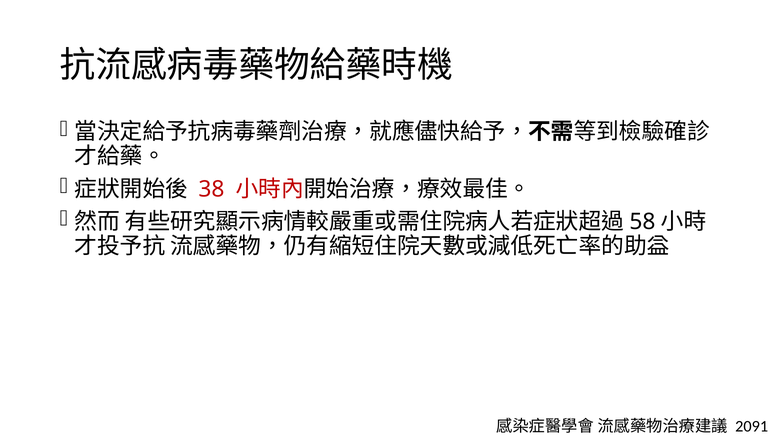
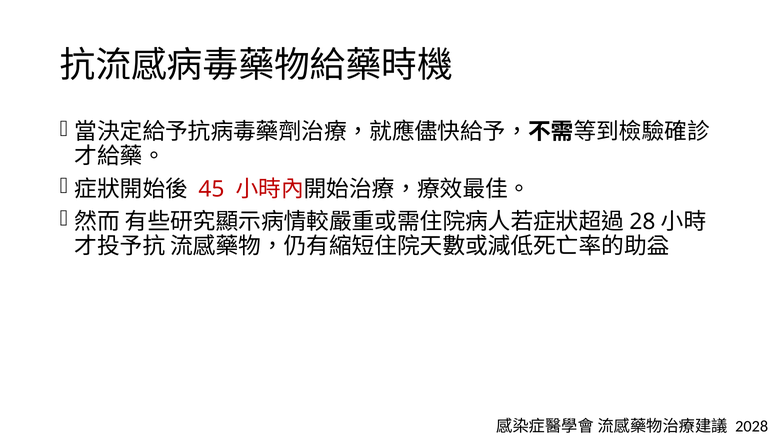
38: 38 -> 45
58: 58 -> 28
2091: 2091 -> 2028
